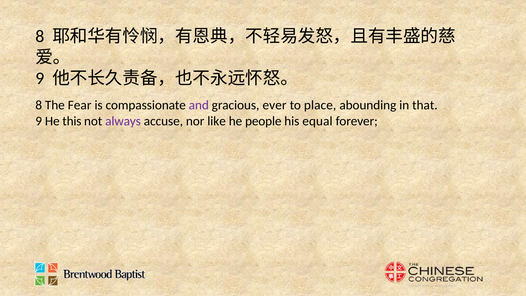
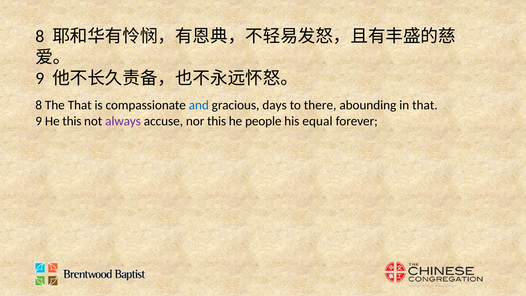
The Fear: Fear -> That
and colour: purple -> blue
ever: ever -> days
place: place -> there
nor like: like -> this
